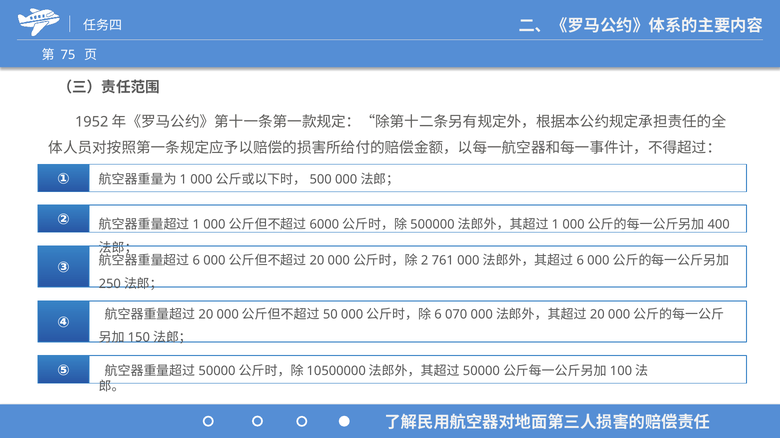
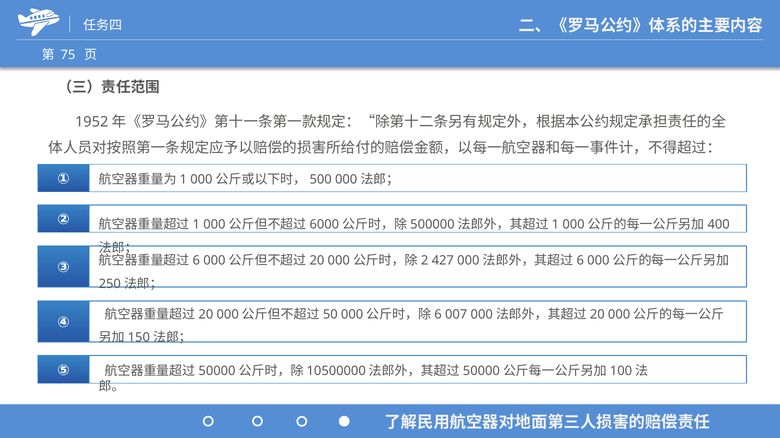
761: 761 -> 427
070: 070 -> 007
